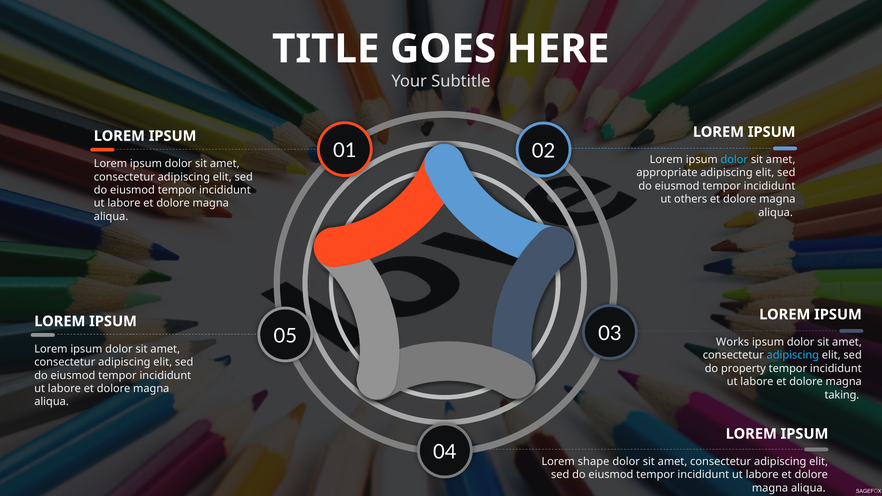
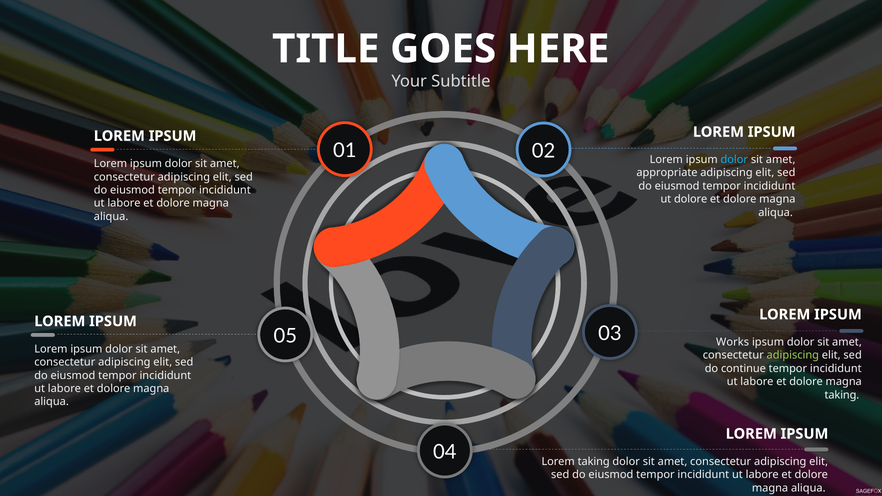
ut others: others -> dolore
adipiscing at (793, 355) colour: light blue -> light green
property: property -> continue
Lorem shape: shape -> taking
